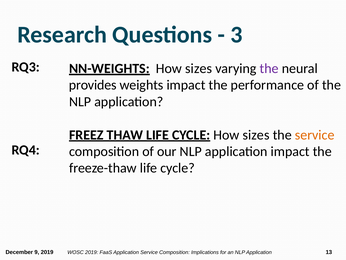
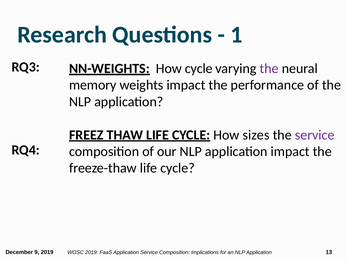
3: 3 -> 1
sizes at (199, 68): sizes -> cycle
provides: provides -> memory
service at (315, 135) colour: orange -> purple
